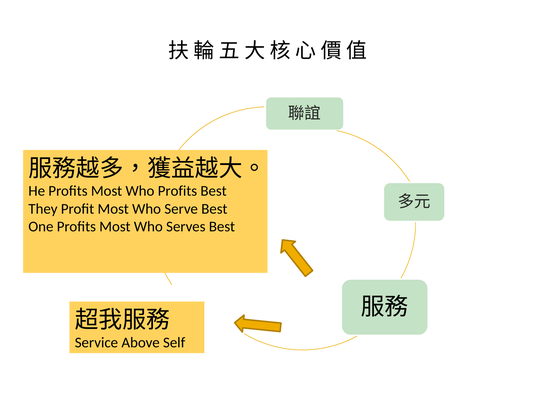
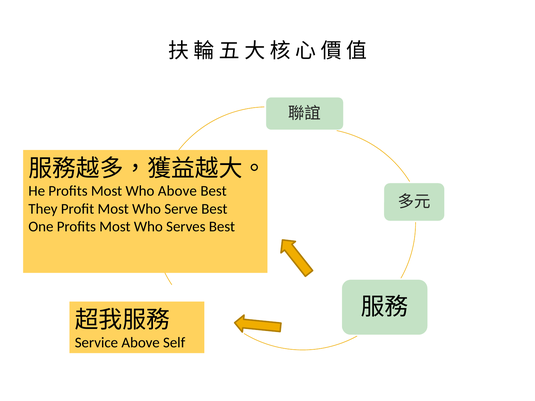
Who Profits: Profits -> Above
